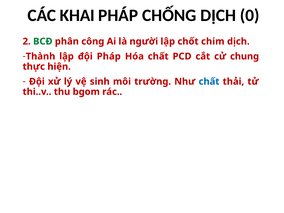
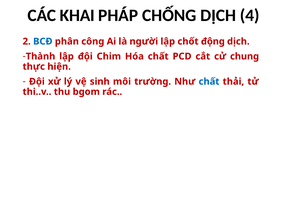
0: 0 -> 4
BCĐ colour: green -> blue
chim: chim -> động
đội Pháp: Pháp -> Chim
